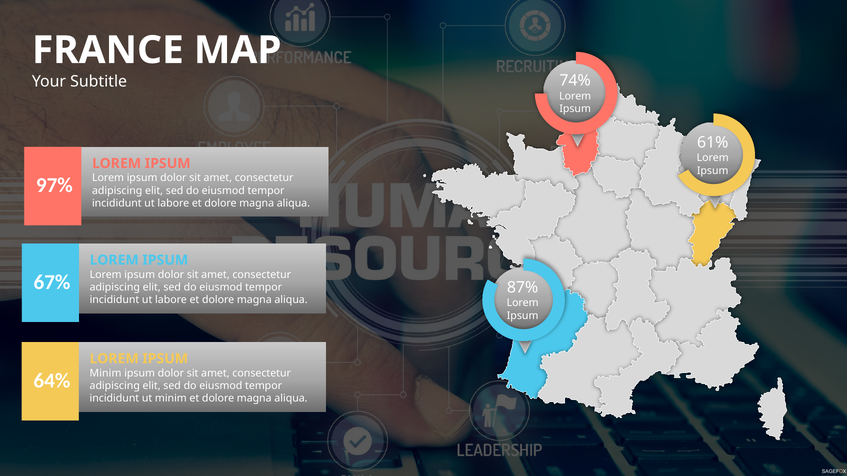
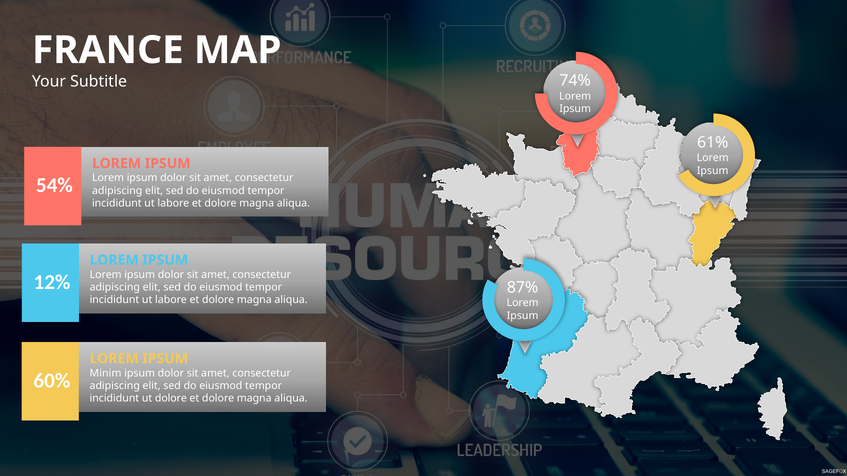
97%: 97% -> 54%
67%: 67% -> 12%
64%: 64% -> 60%
ut minim: minim -> dolore
